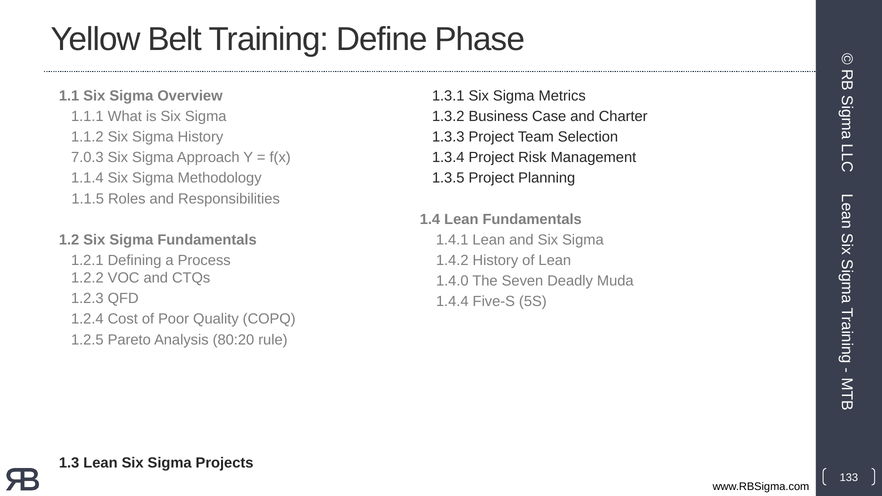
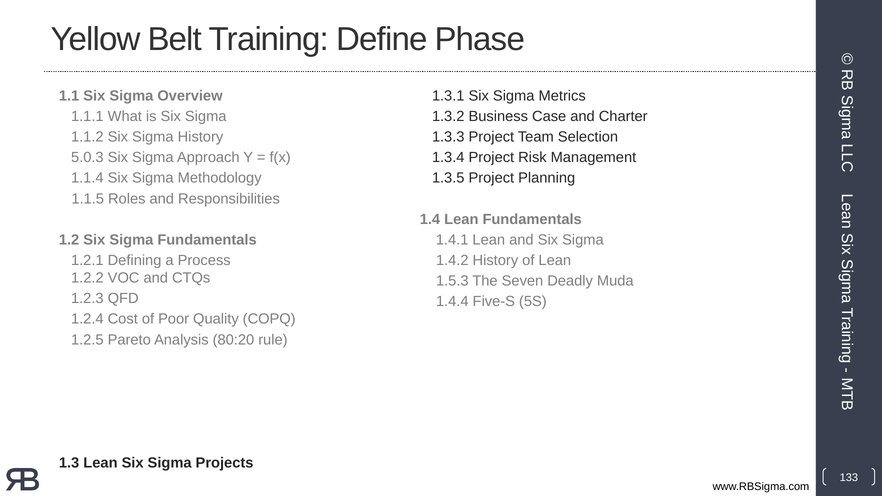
7.0.3: 7.0.3 -> 5.0.3
1.4.0: 1.4.0 -> 1.5.3
